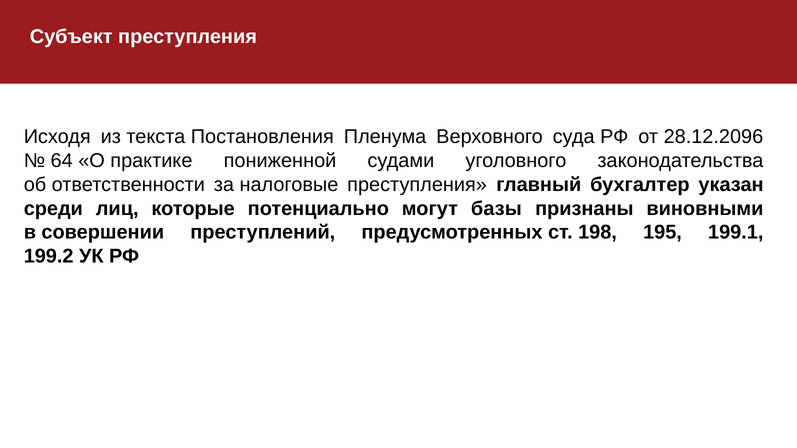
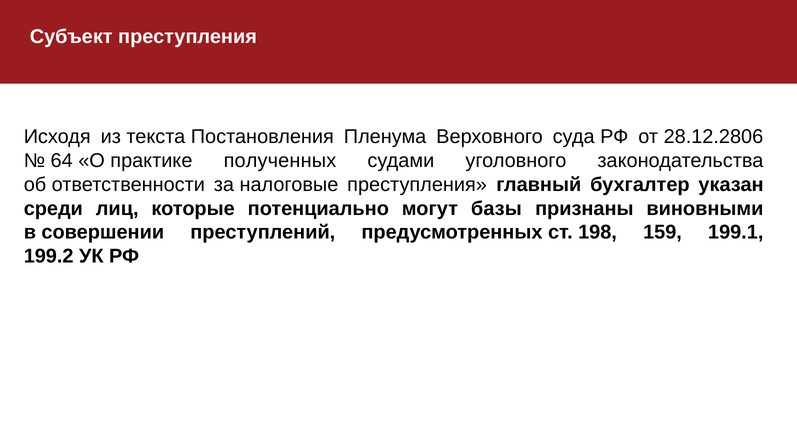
28.12.2096: 28.12.2096 -> 28.12.2806
пониженной: пониженной -> полученных
195: 195 -> 159
